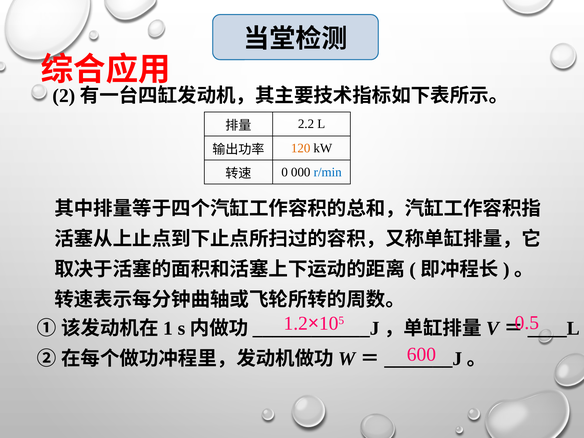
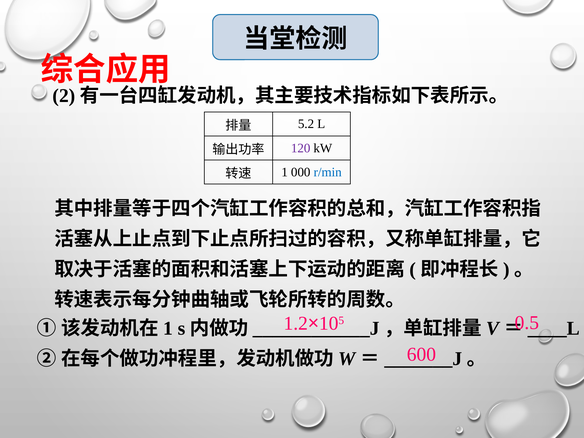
2.2: 2.2 -> 5.2
120 colour: orange -> purple
0: 0 -> 1
